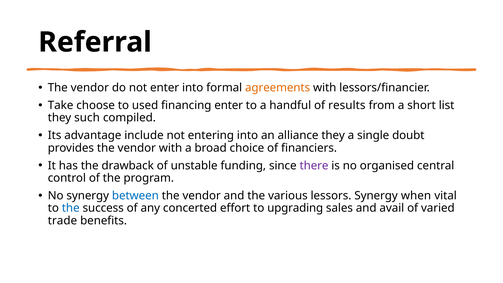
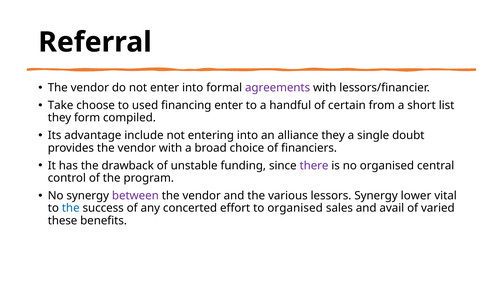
agreements colour: orange -> purple
results: results -> certain
such: such -> form
between colour: blue -> purple
when: when -> lower
to upgrading: upgrading -> organised
trade: trade -> these
